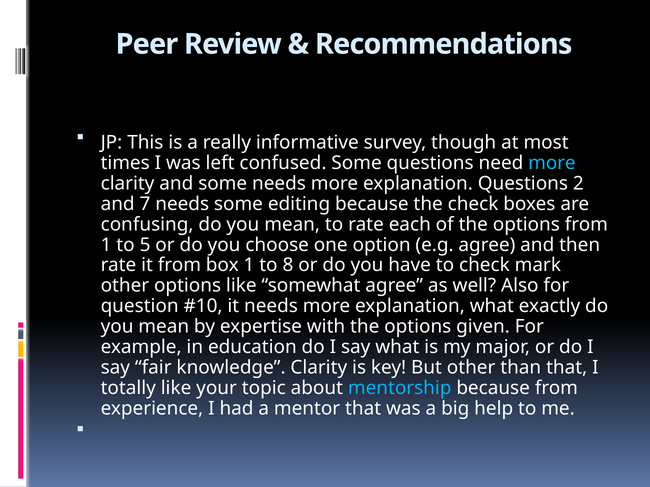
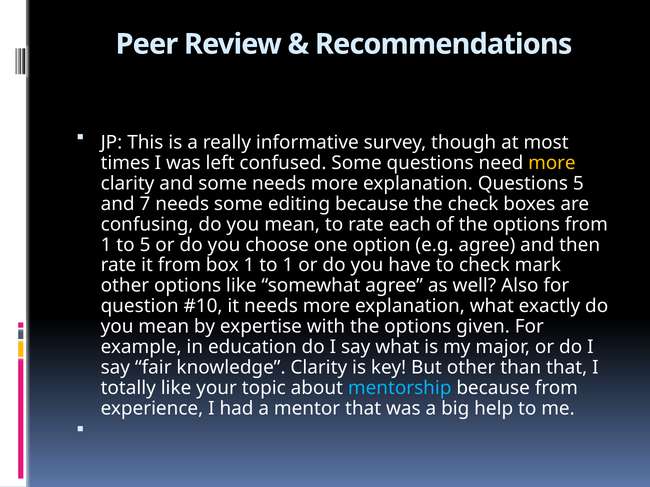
more at (552, 163) colour: light blue -> yellow
Questions 2: 2 -> 5
to 8: 8 -> 1
